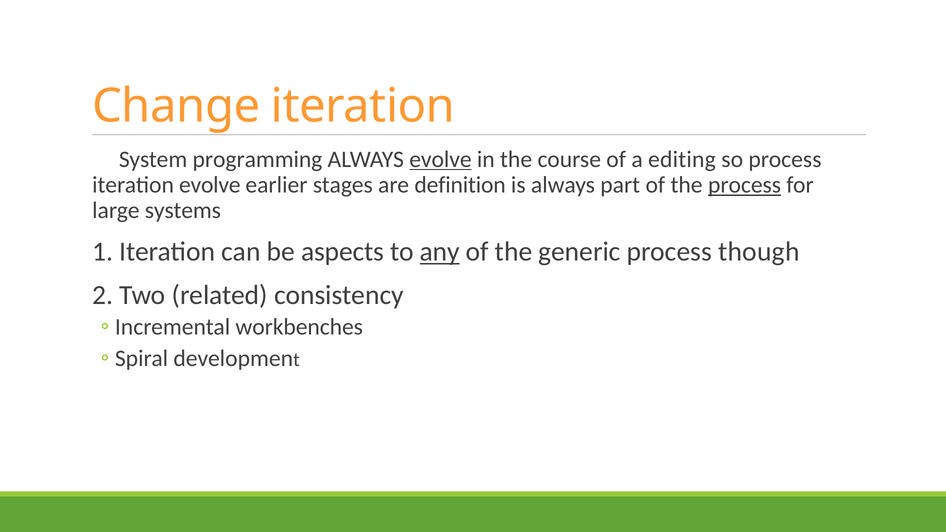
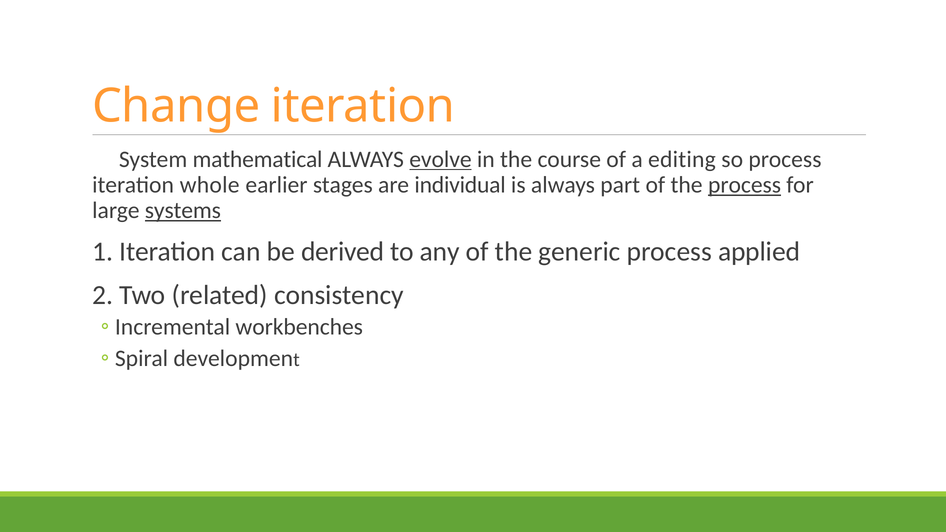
programming: programming -> mathematical
iteration evolve: evolve -> whole
definition: definition -> individual
systems underline: none -> present
aspects: aspects -> derived
any underline: present -> none
though: though -> applied
